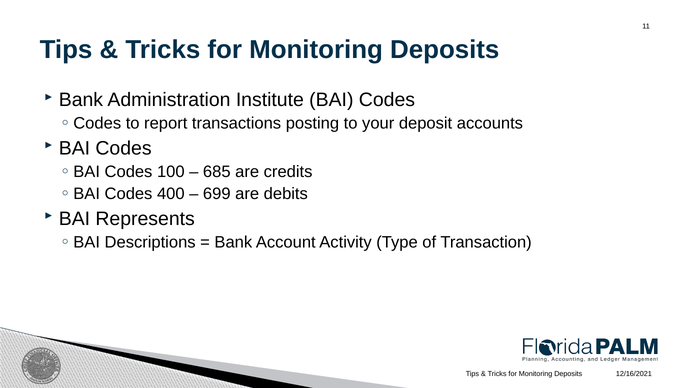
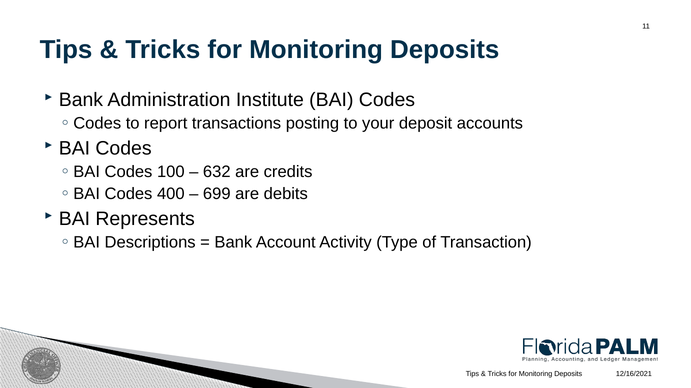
685: 685 -> 632
